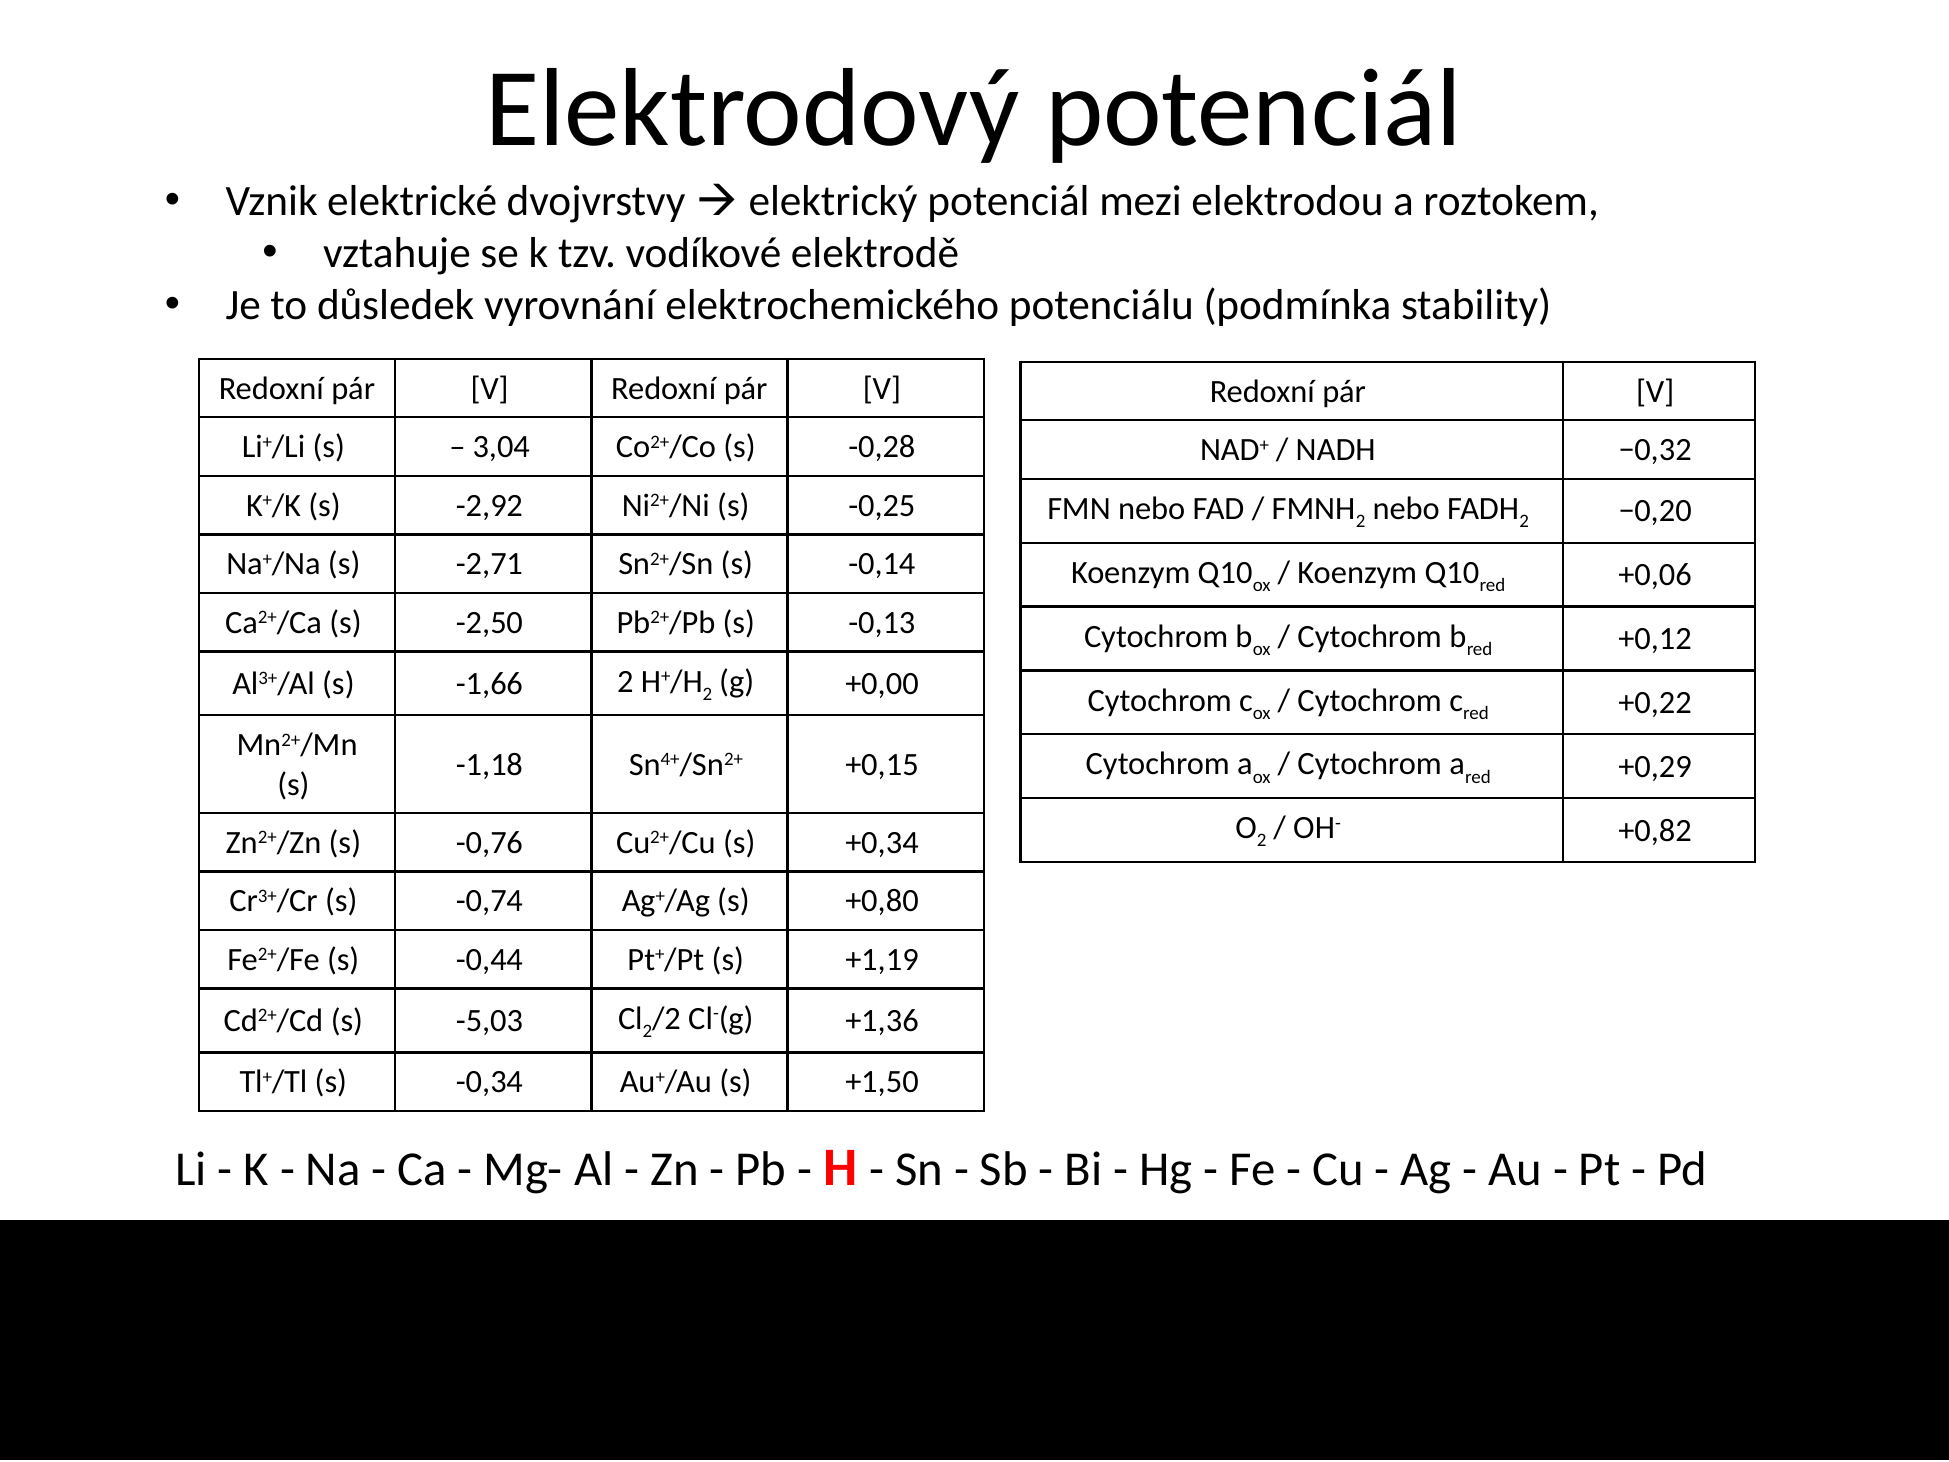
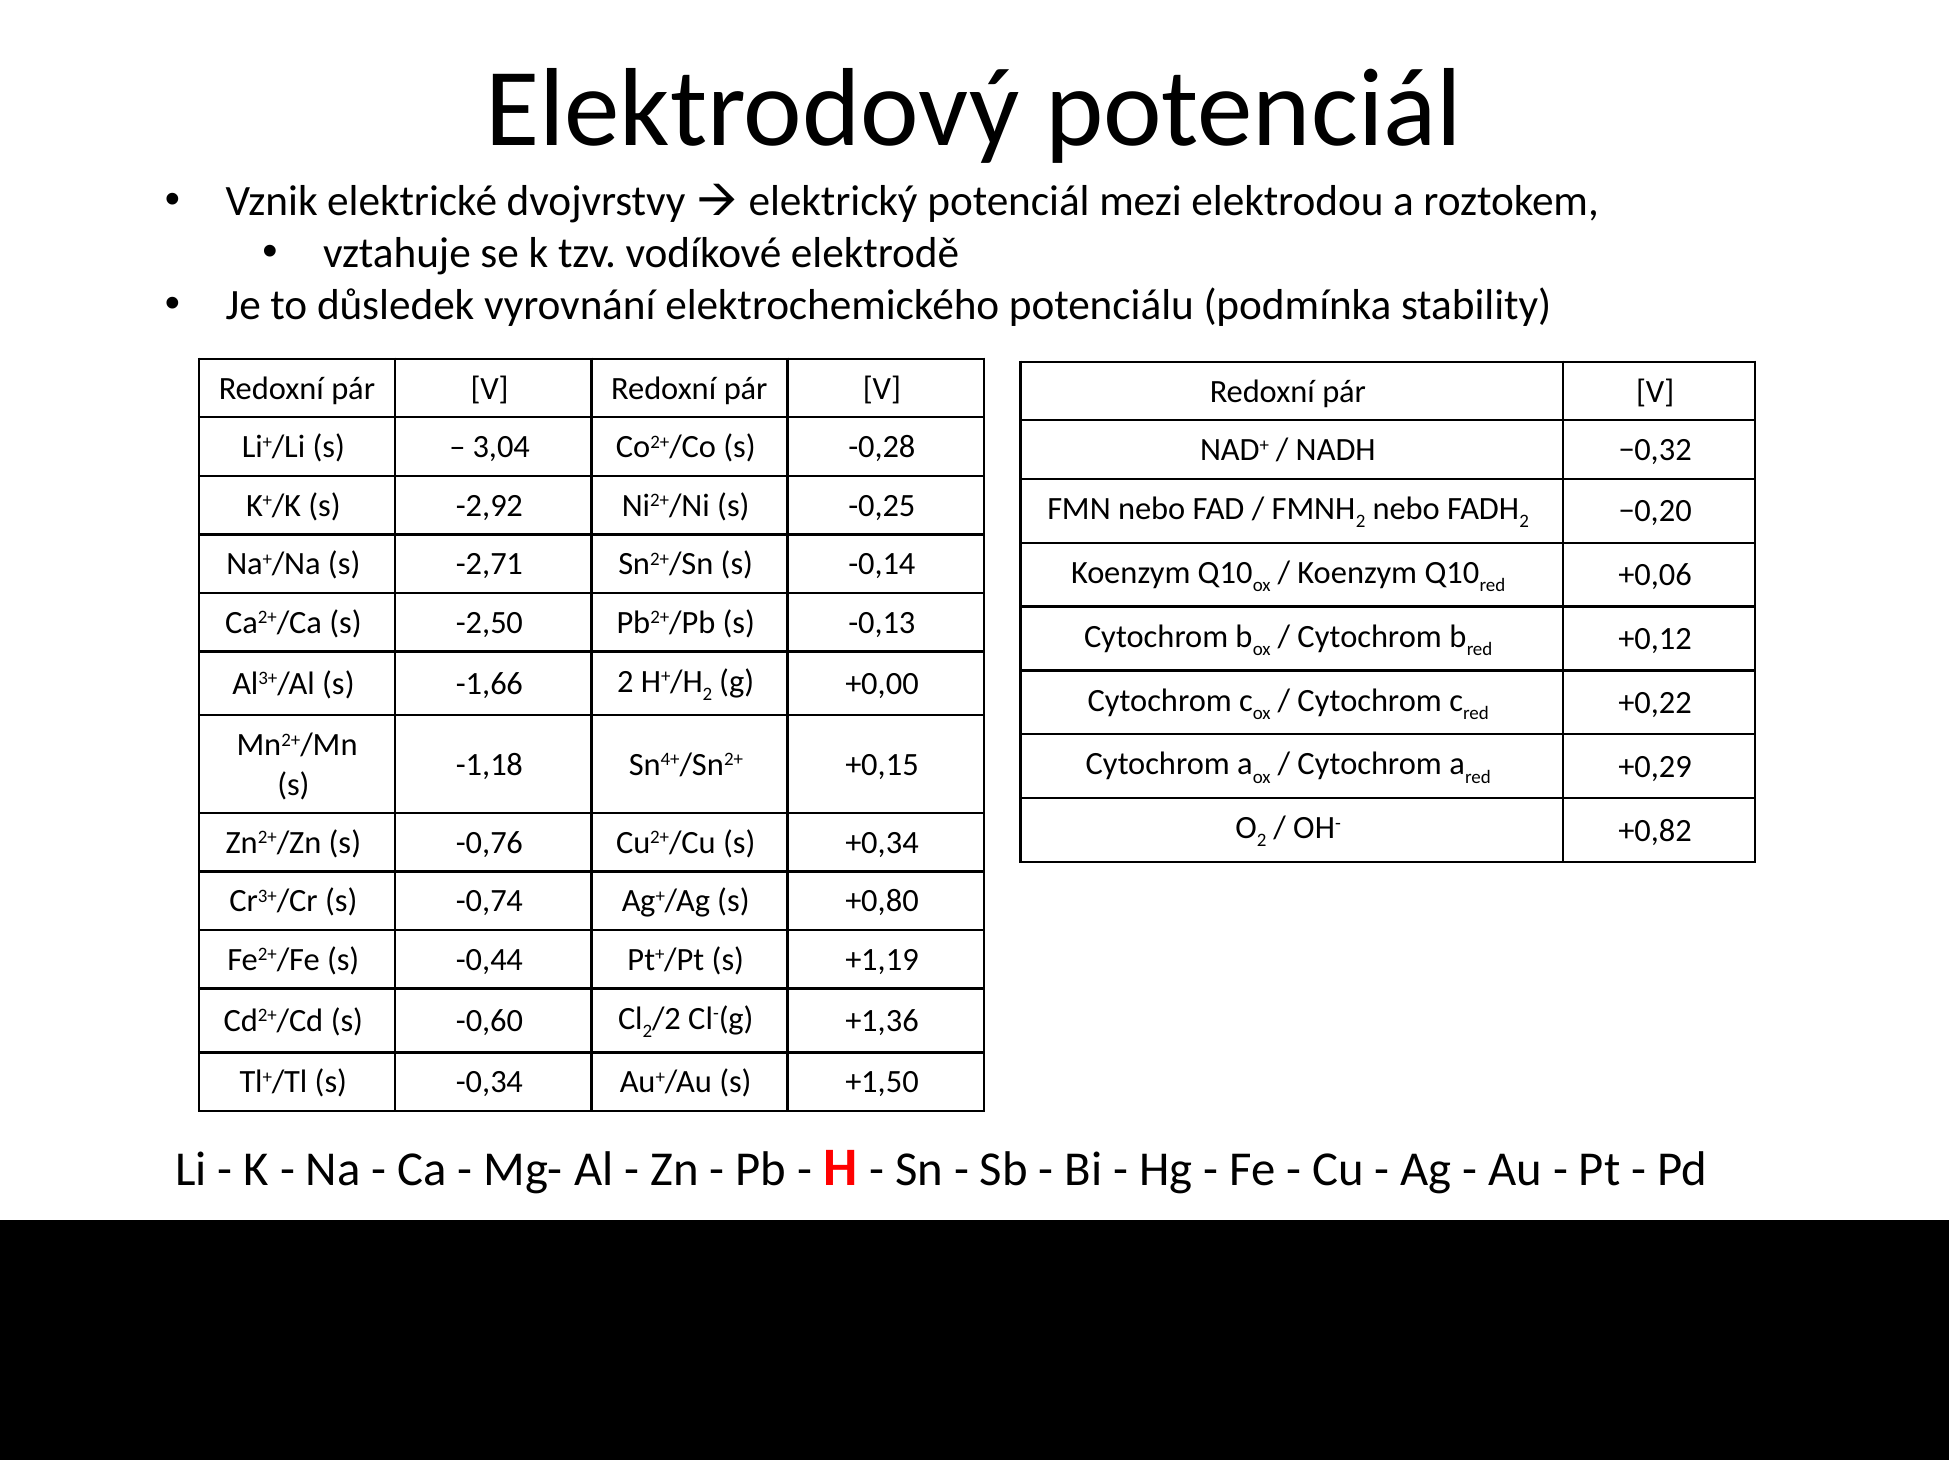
-5,03: -5,03 -> -0,60
